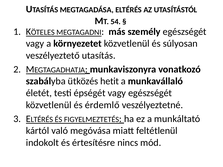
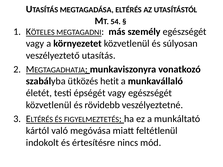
érdemlő: érdemlő -> rövidebb
